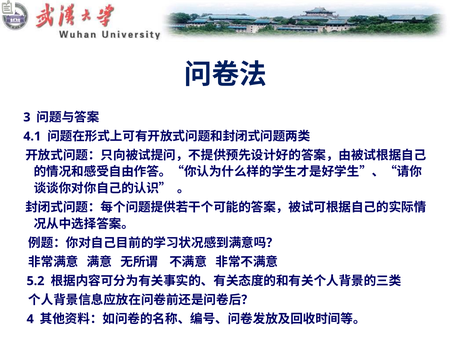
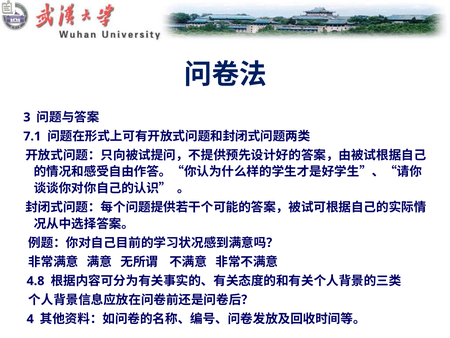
4.1: 4.1 -> 7.1
5.2: 5.2 -> 4.8
